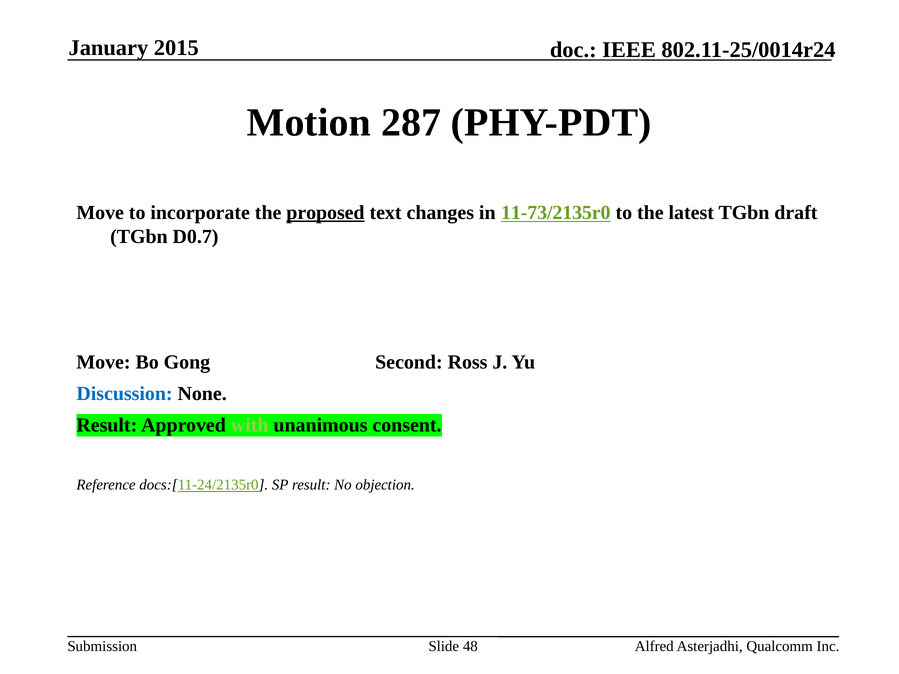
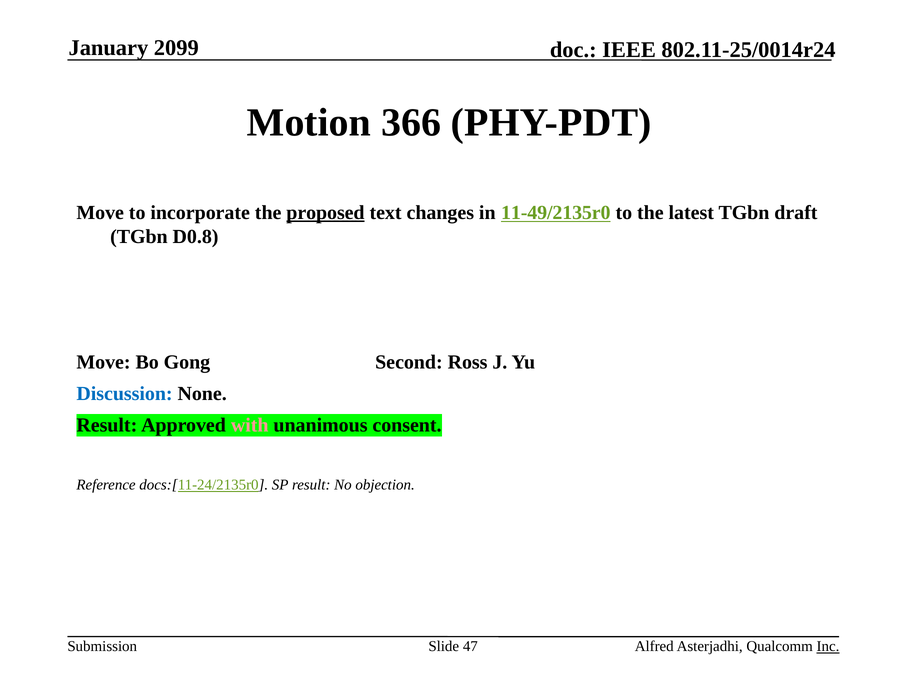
2015: 2015 -> 2099
287: 287 -> 366
11-73/2135r0: 11-73/2135r0 -> 11-49/2135r0
D0.7: D0.7 -> D0.8
with colour: light green -> pink
48: 48 -> 47
Inc underline: none -> present
